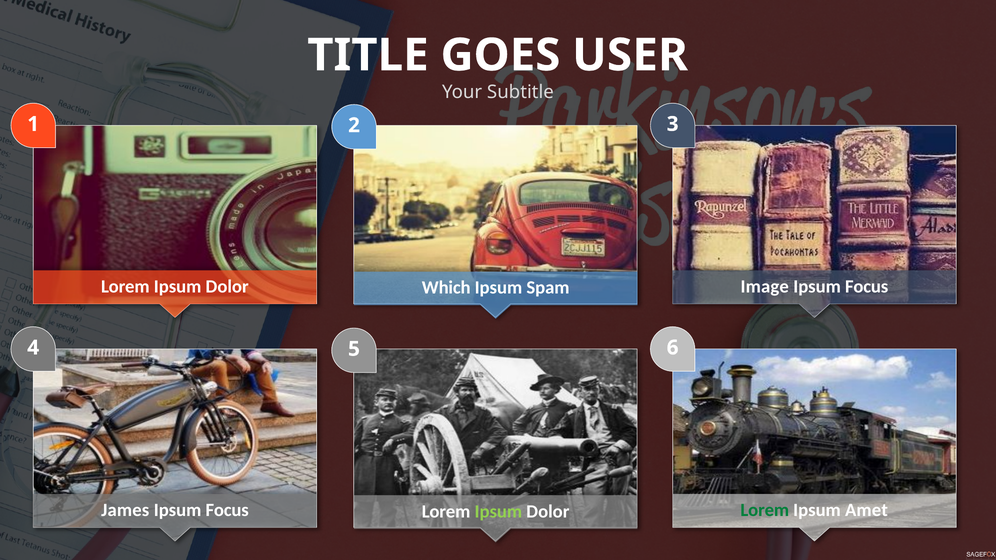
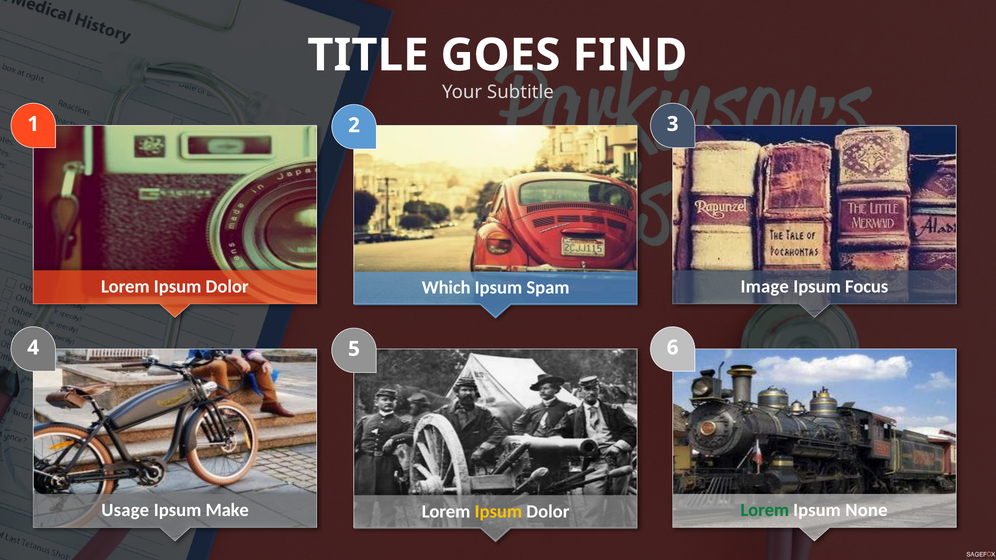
USER: USER -> FIND
James: James -> Usage
Focus at (227, 510): Focus -> Make
Amet: Amet -> None
Ipsum at (498, 512) colour: light green -> yellow
